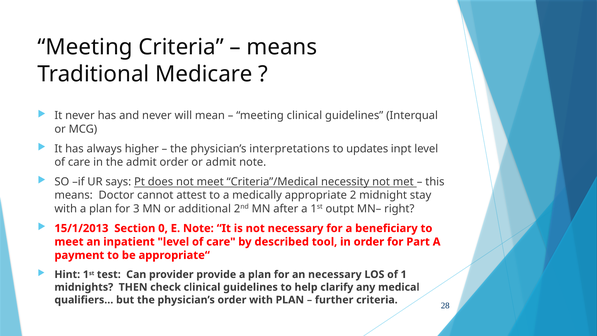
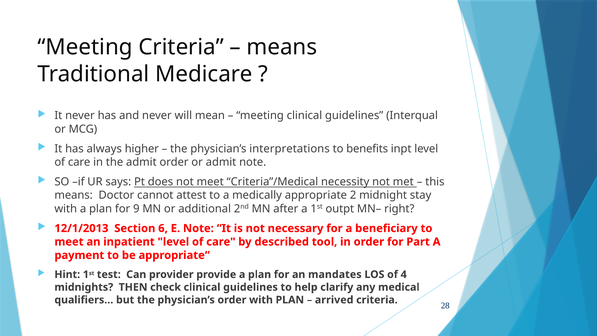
updates: updates -> benefits
3: 3 -> 9
15/1/2013: 15/1/2013 -> 12/1/2013
0: 0 -> 6
an necessary: necessary -> mandates
1: 1 -> 4
further: further -> arrived
